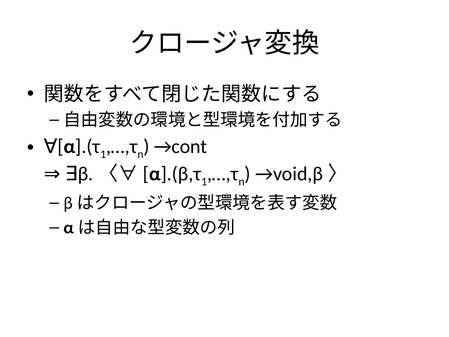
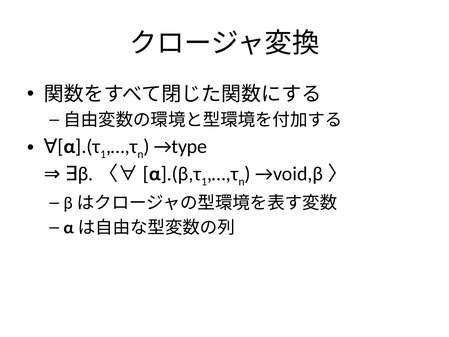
→cont: →cont -> →type
